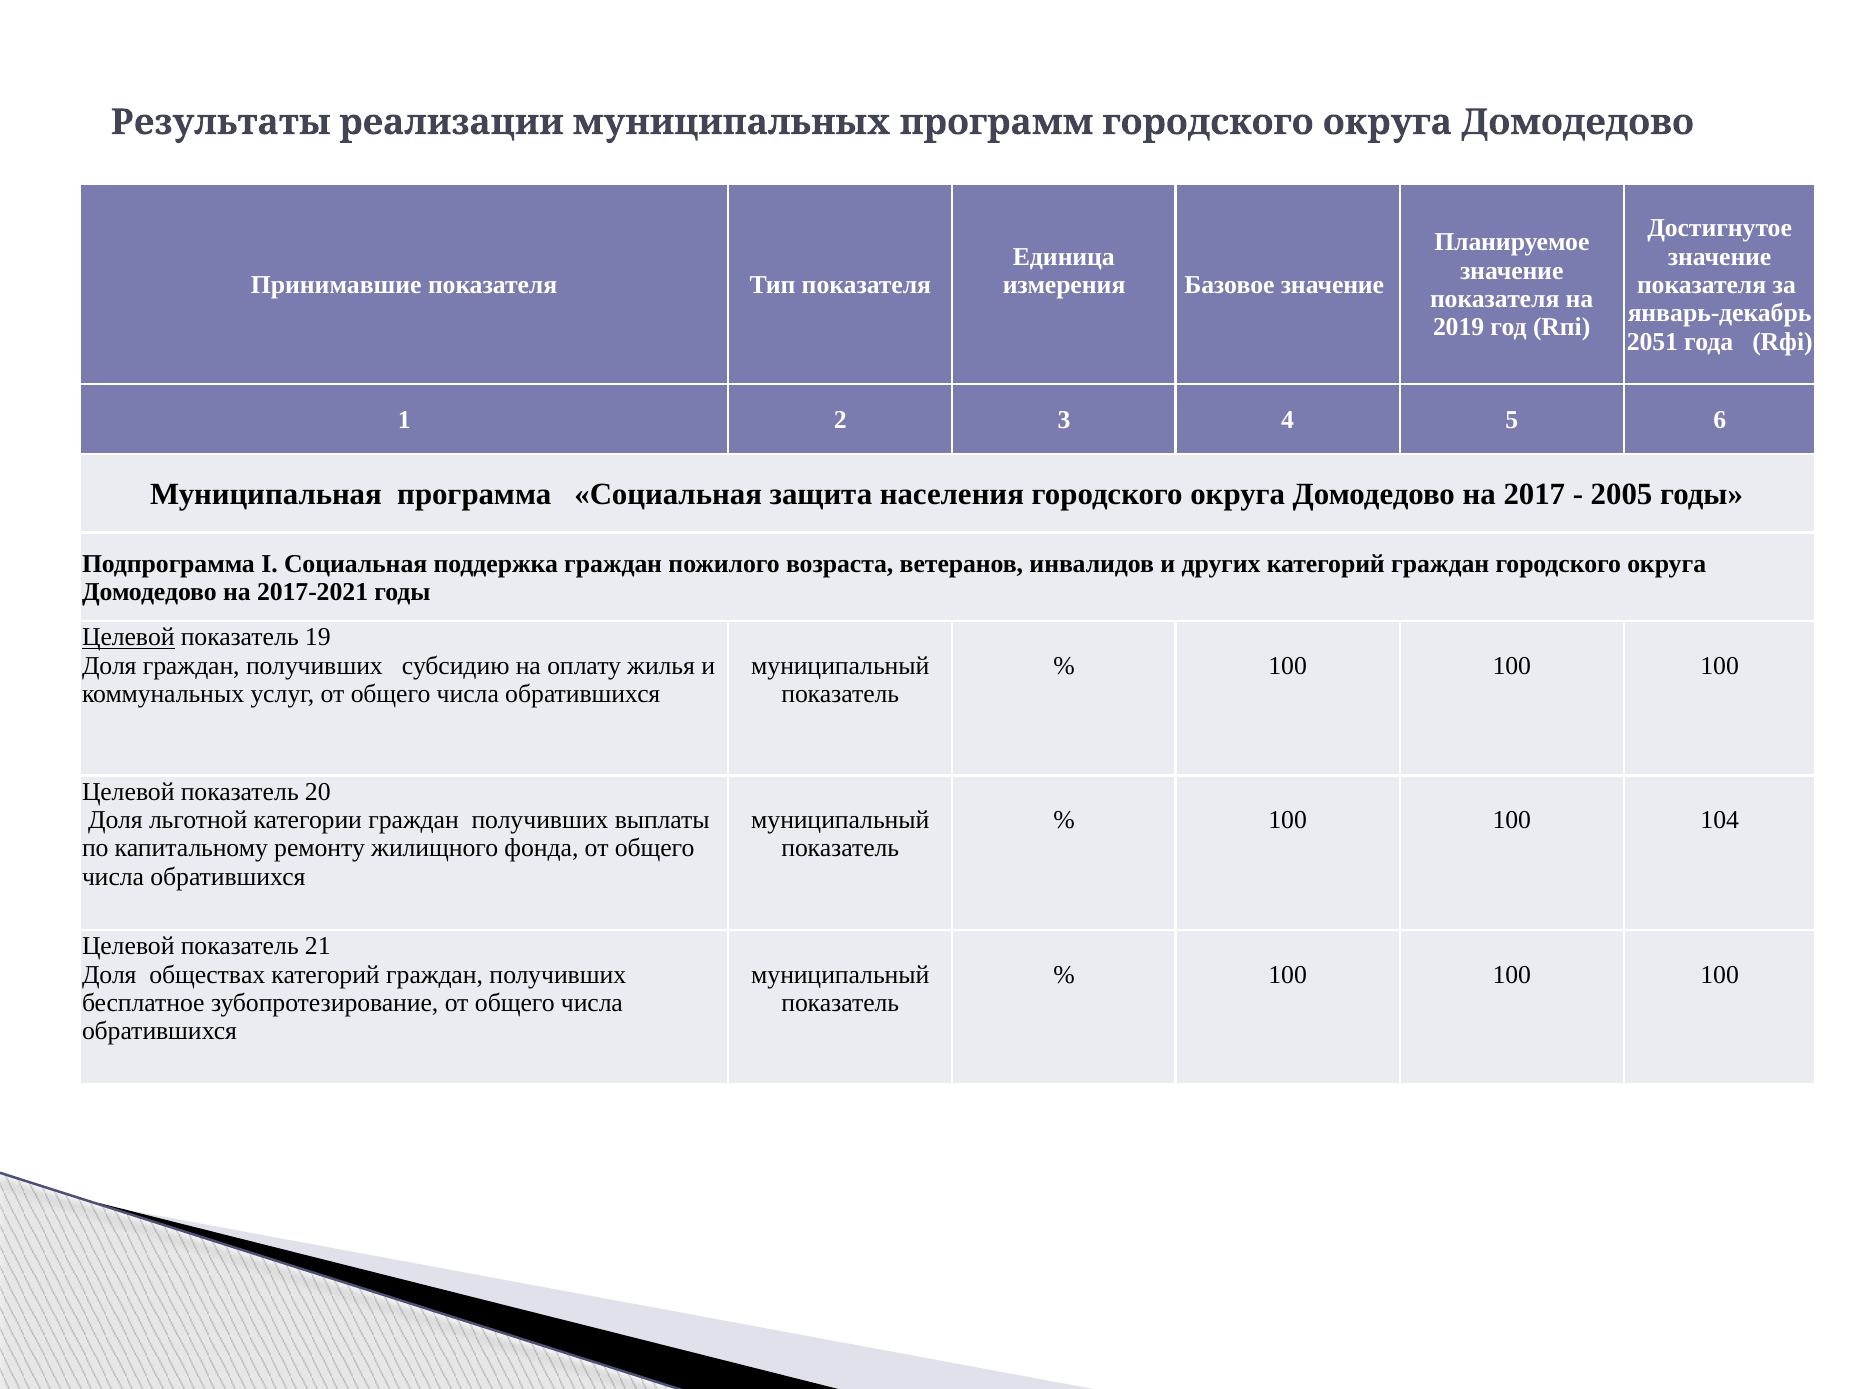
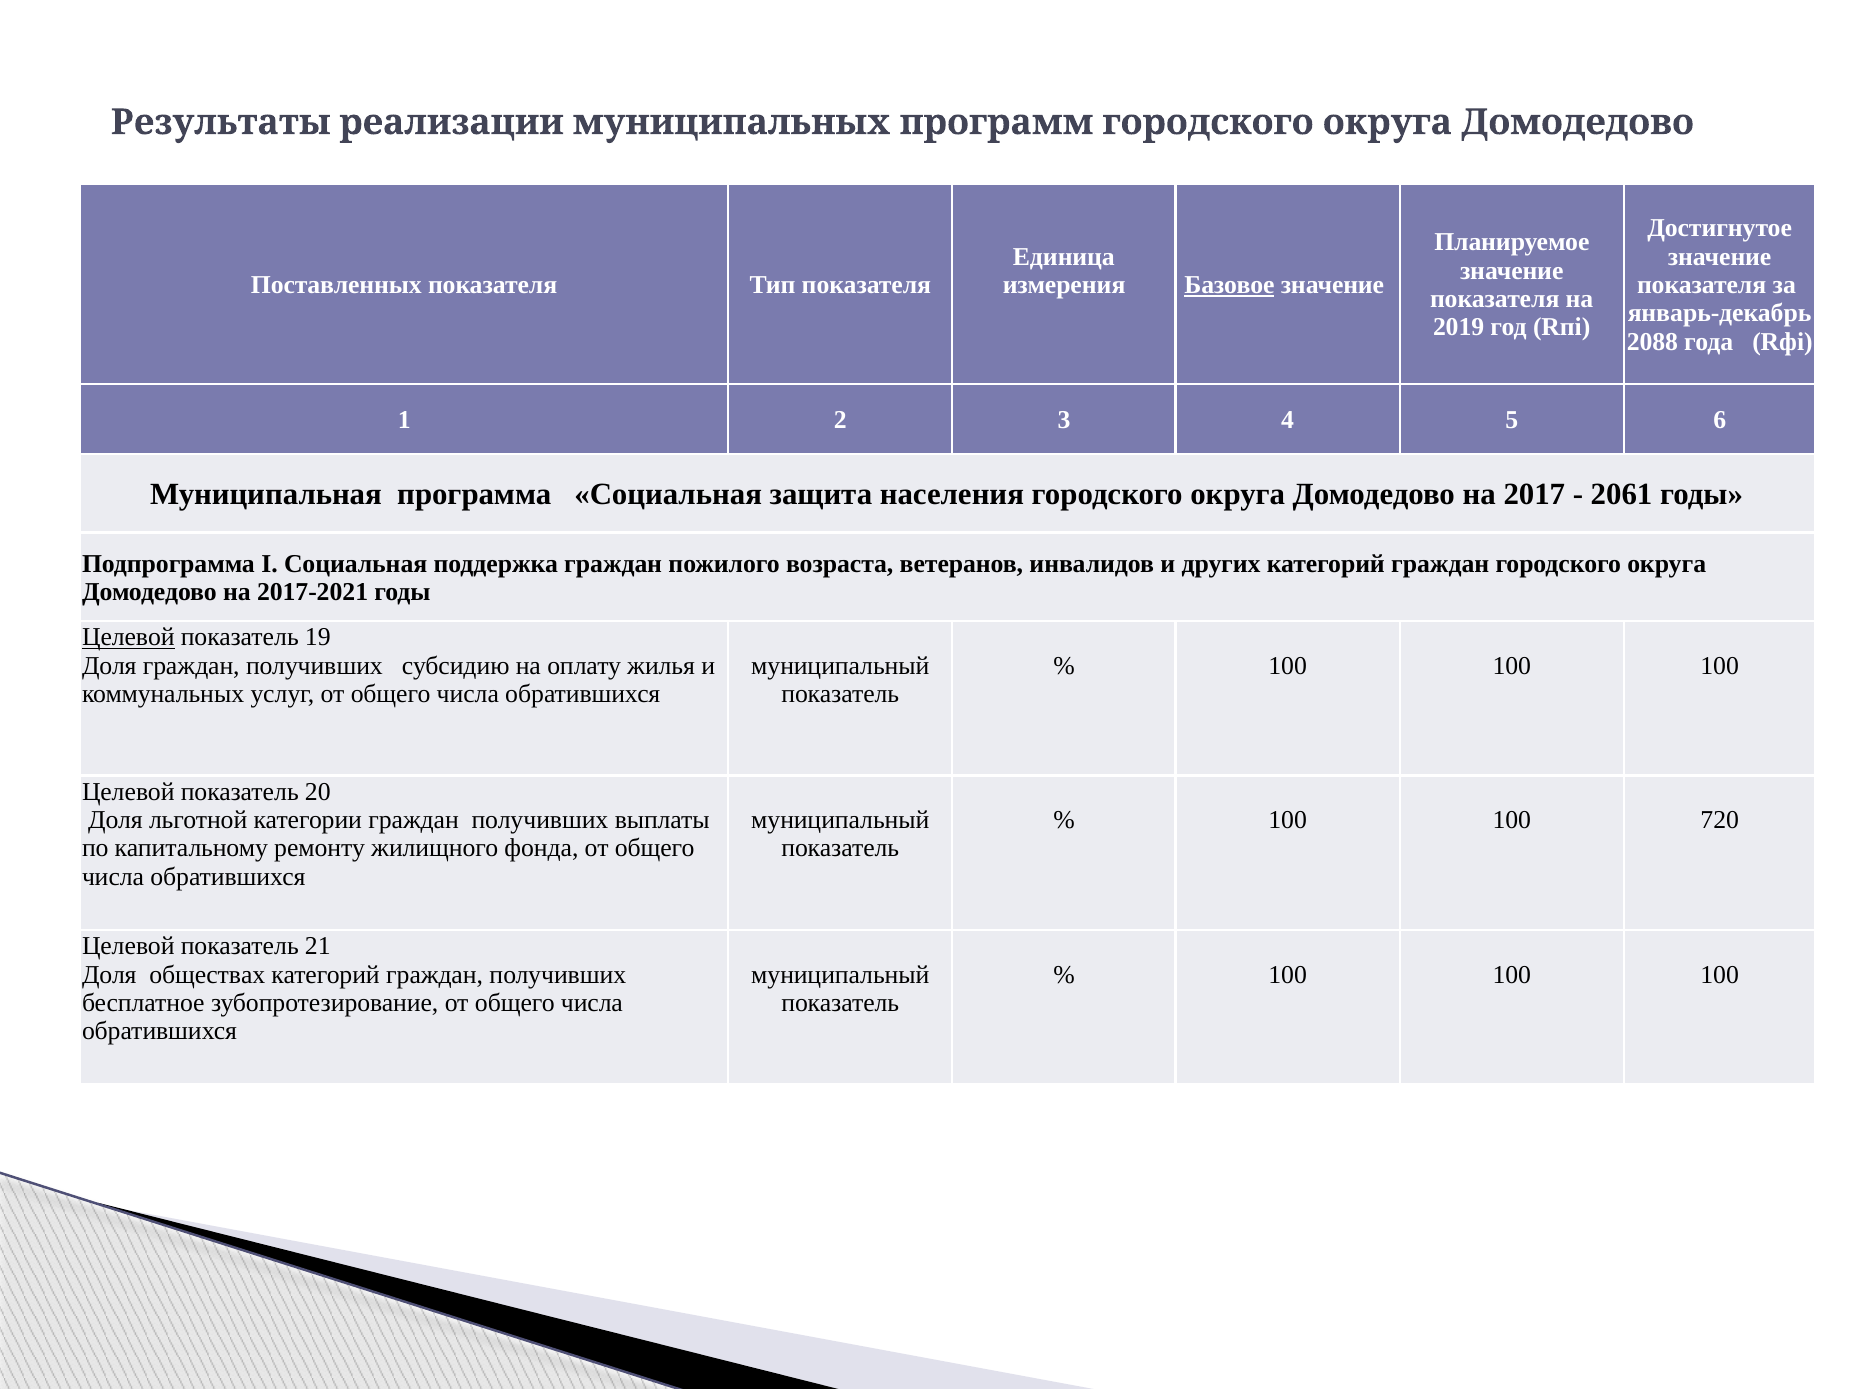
Принимавшие: Принимавшие -> Поставленных
Базовое underline: none -> present
2051: 2051 -> 2088
2005: 2005 -> 2061
104: 104 -> 720
